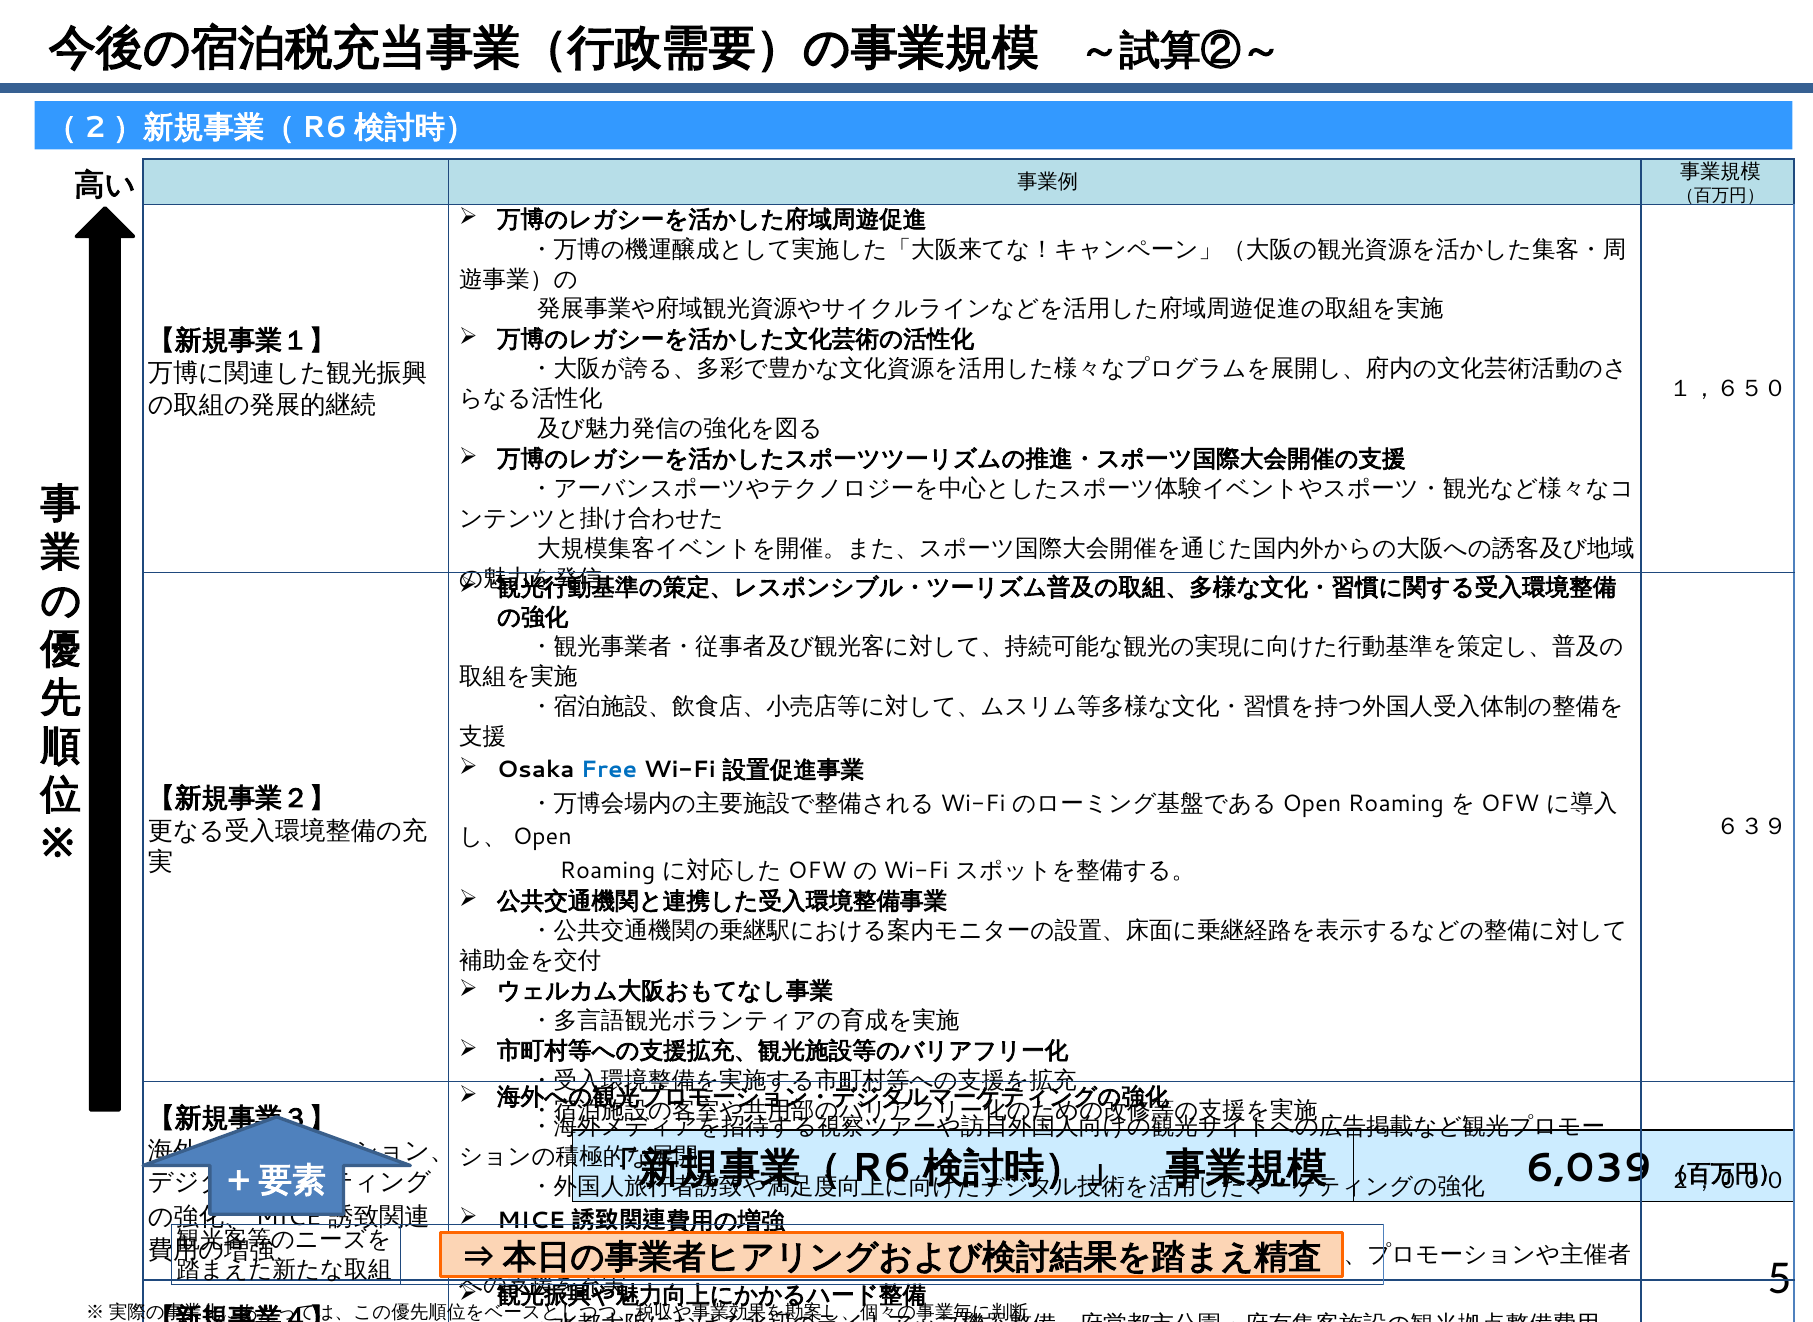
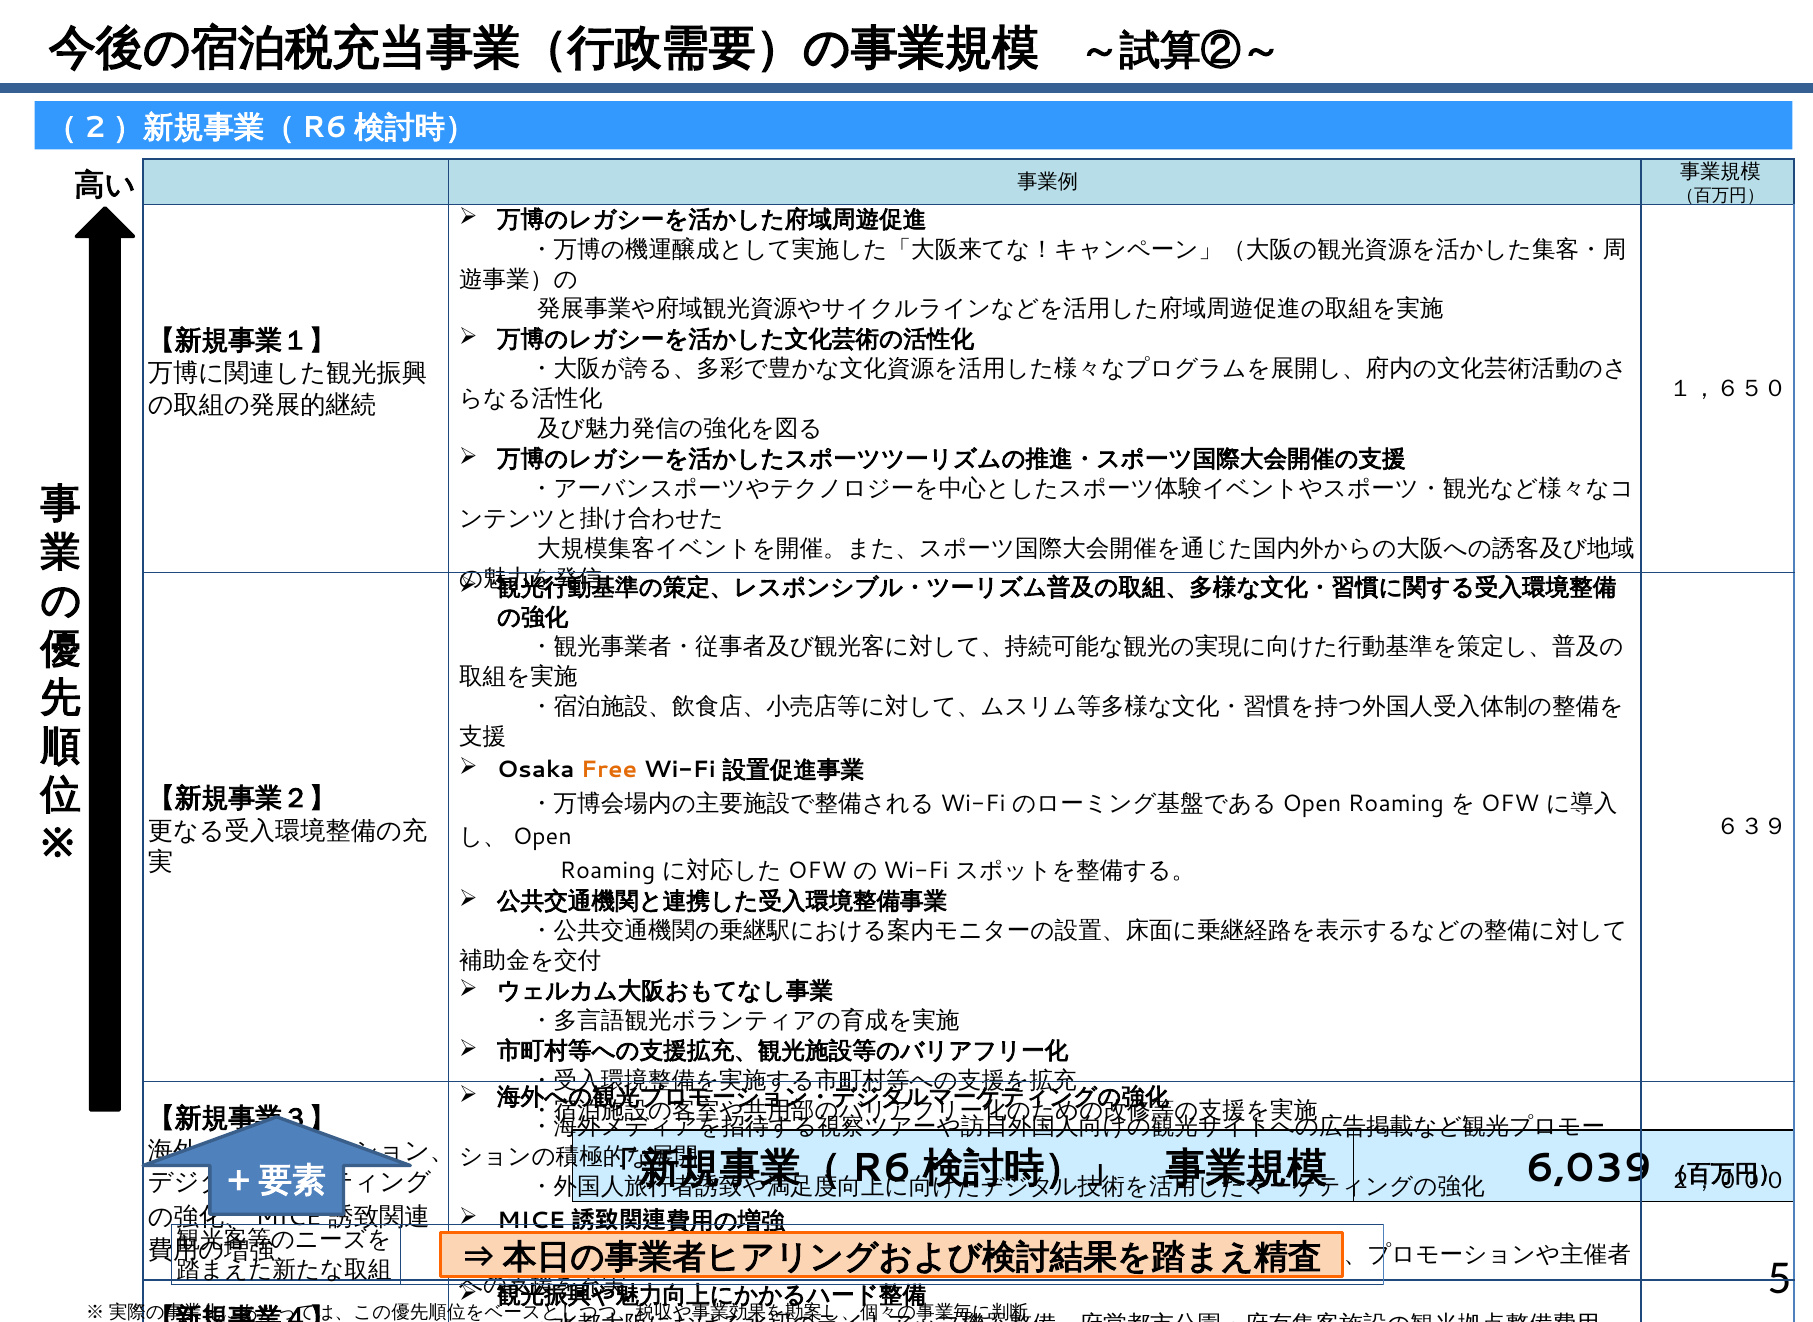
Free colour: blue -> orange
